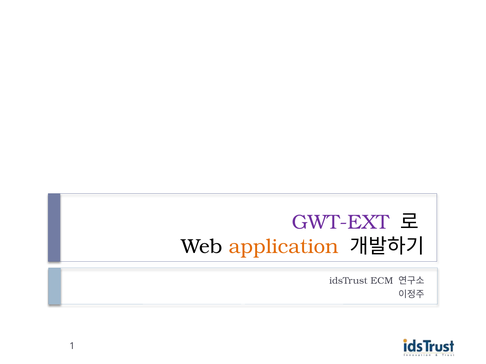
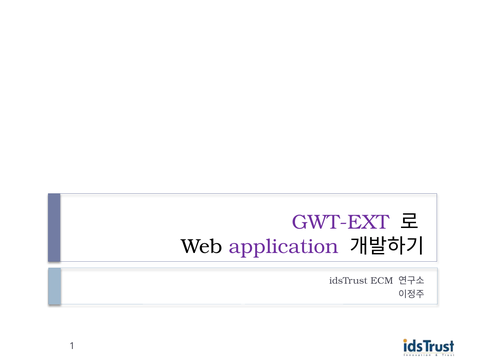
application colour: orange -> purple
